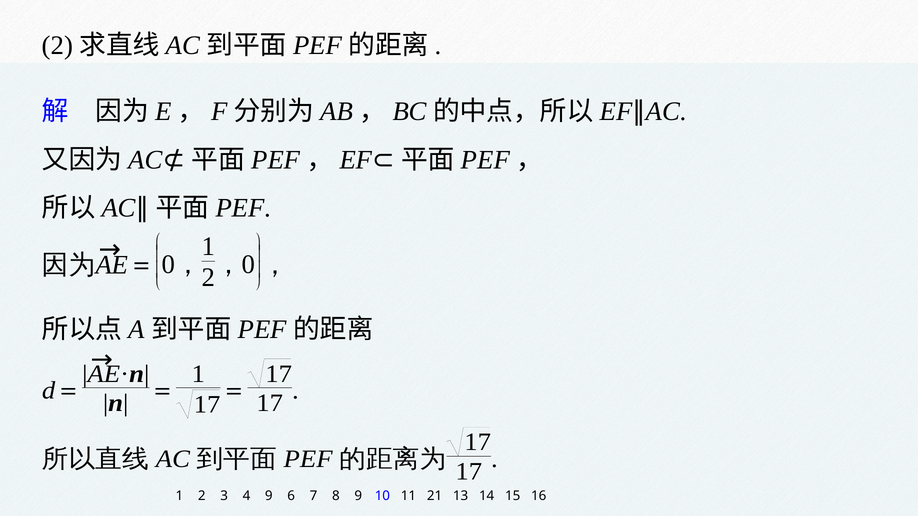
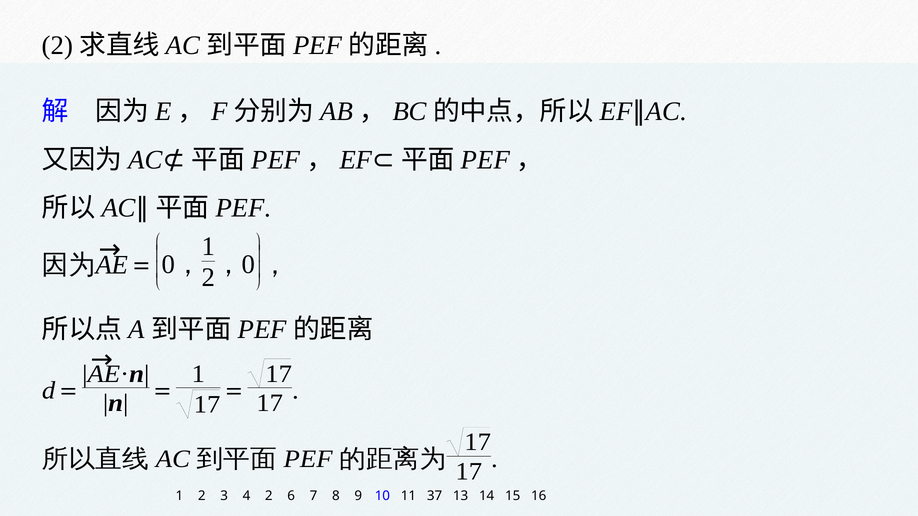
4 9: 9 -> 2
21: 21 -> 37
